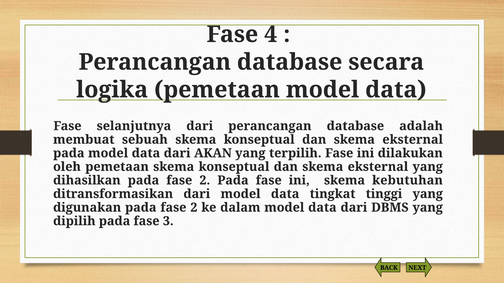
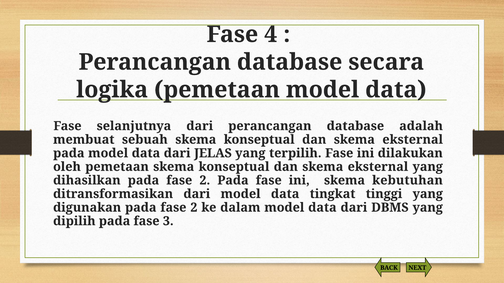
AKAN: AKAN -> JELAS
